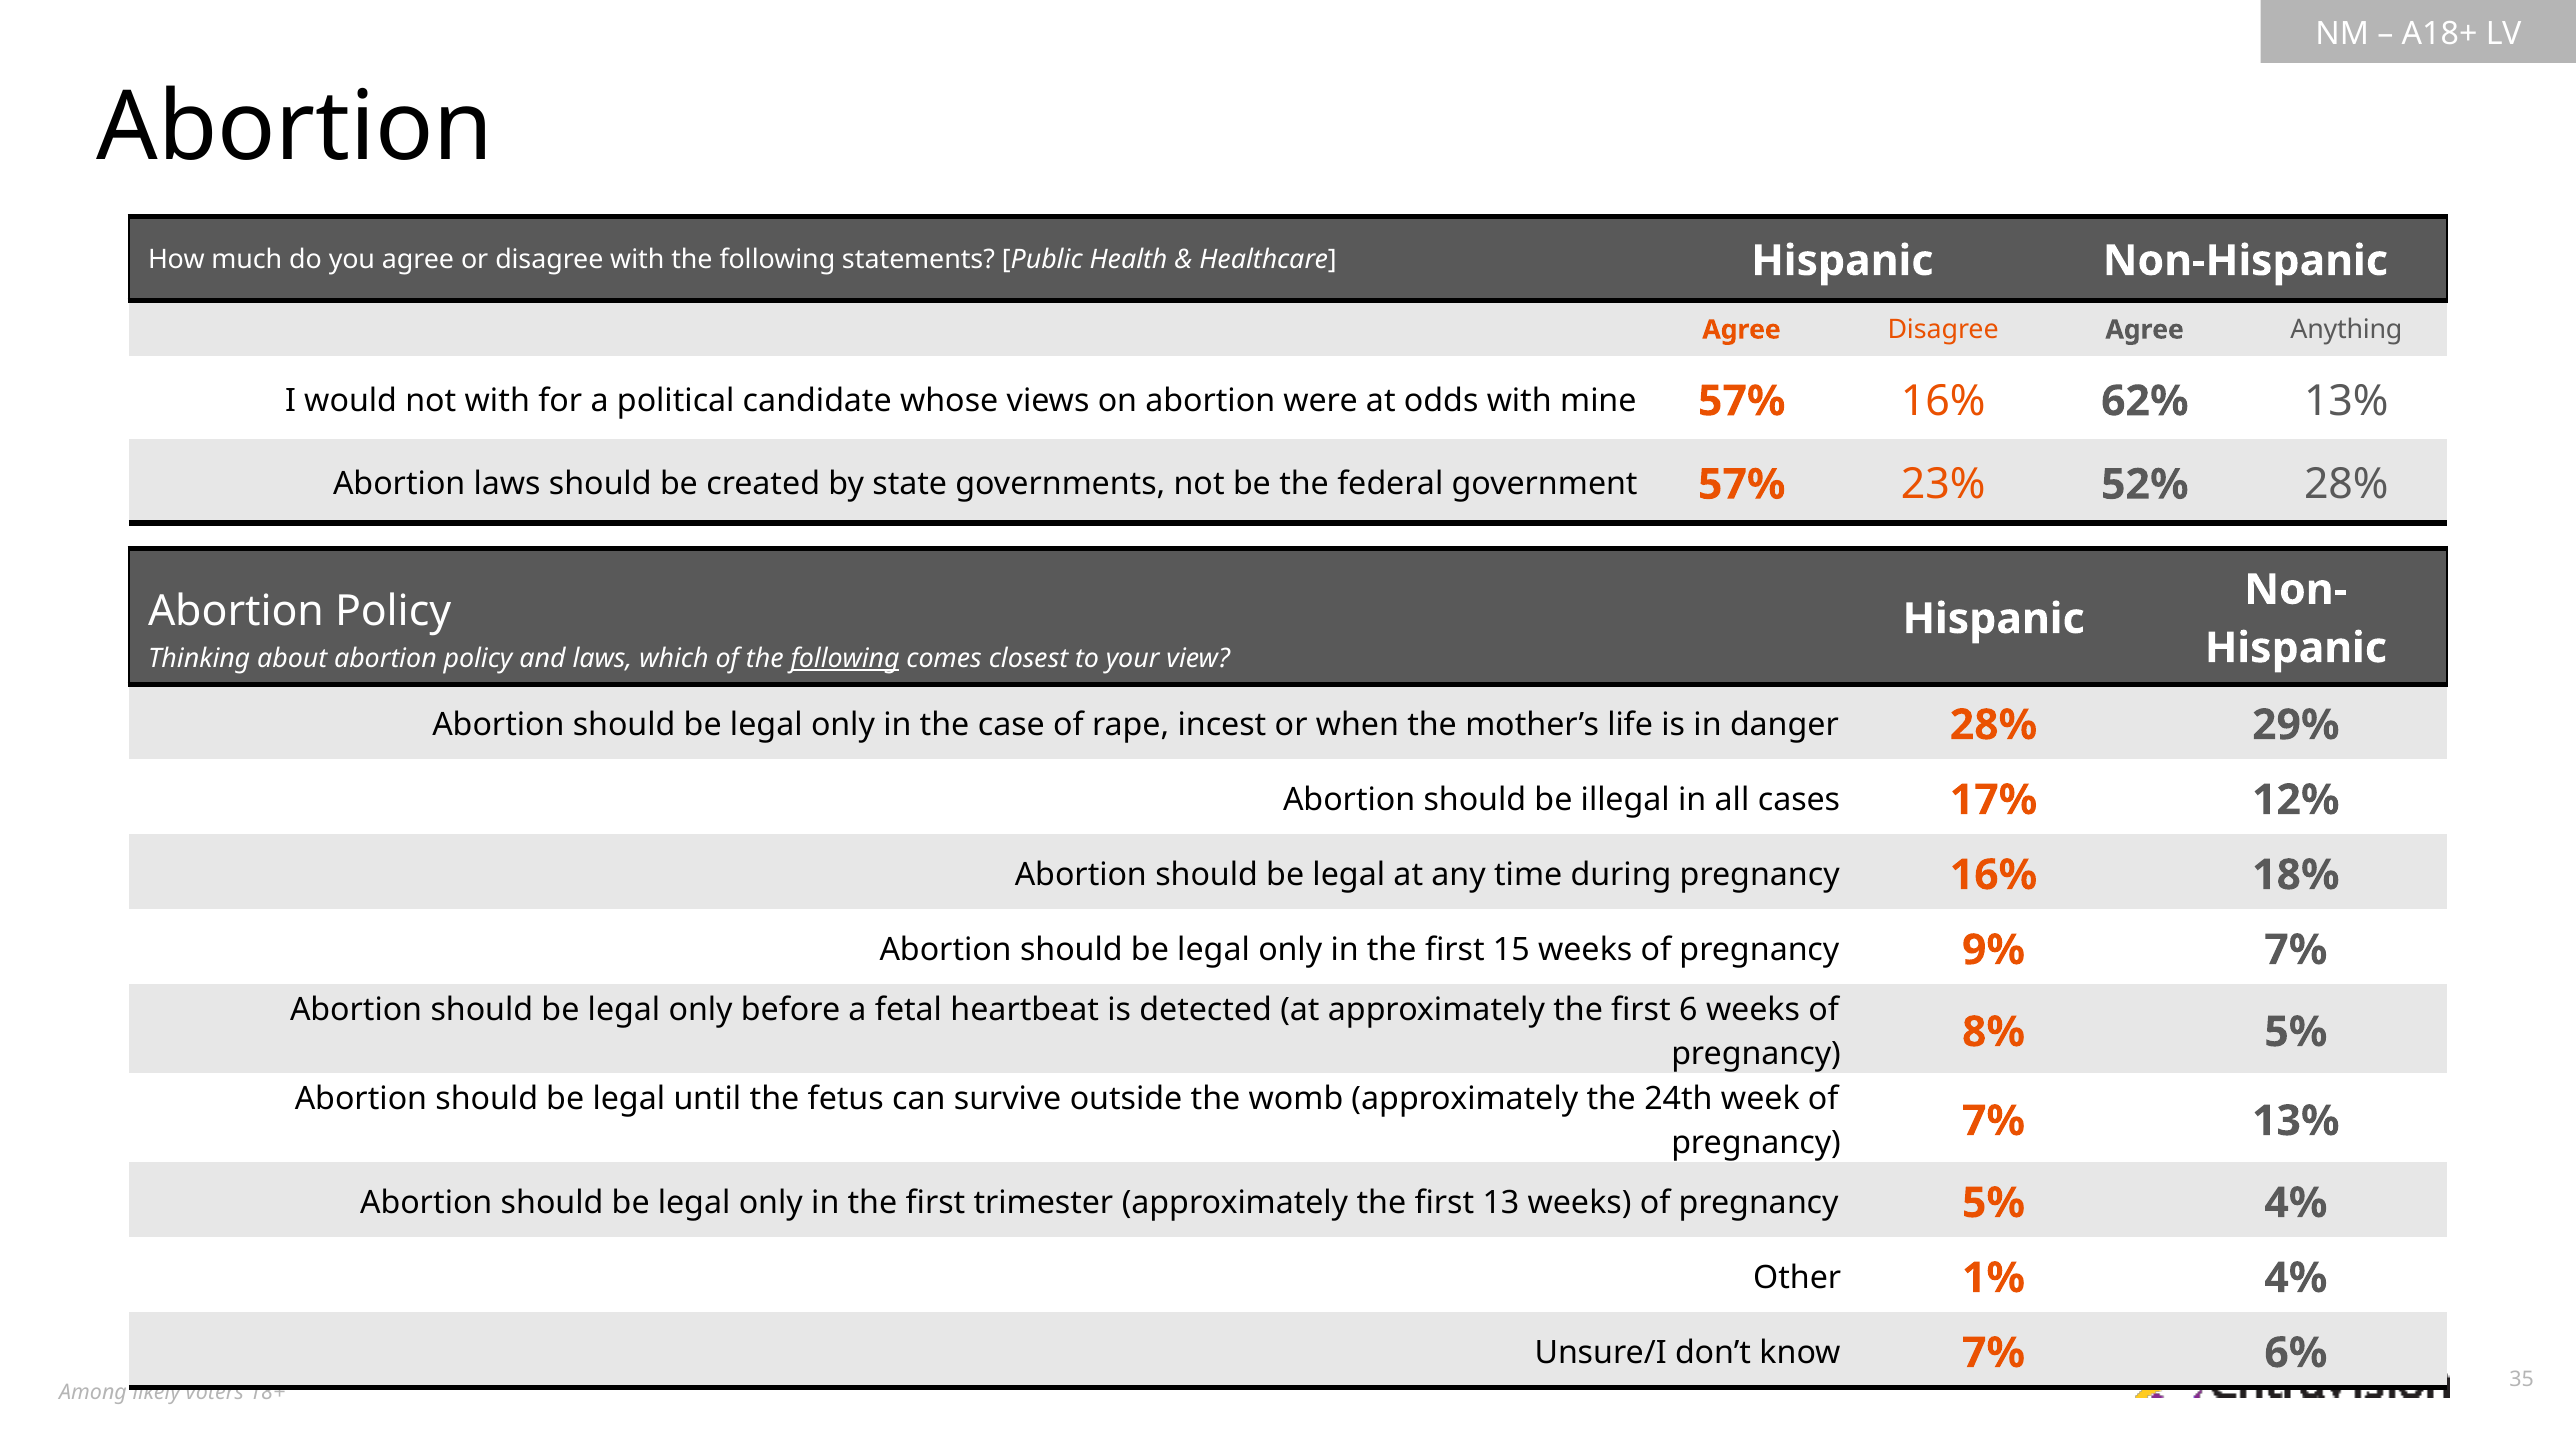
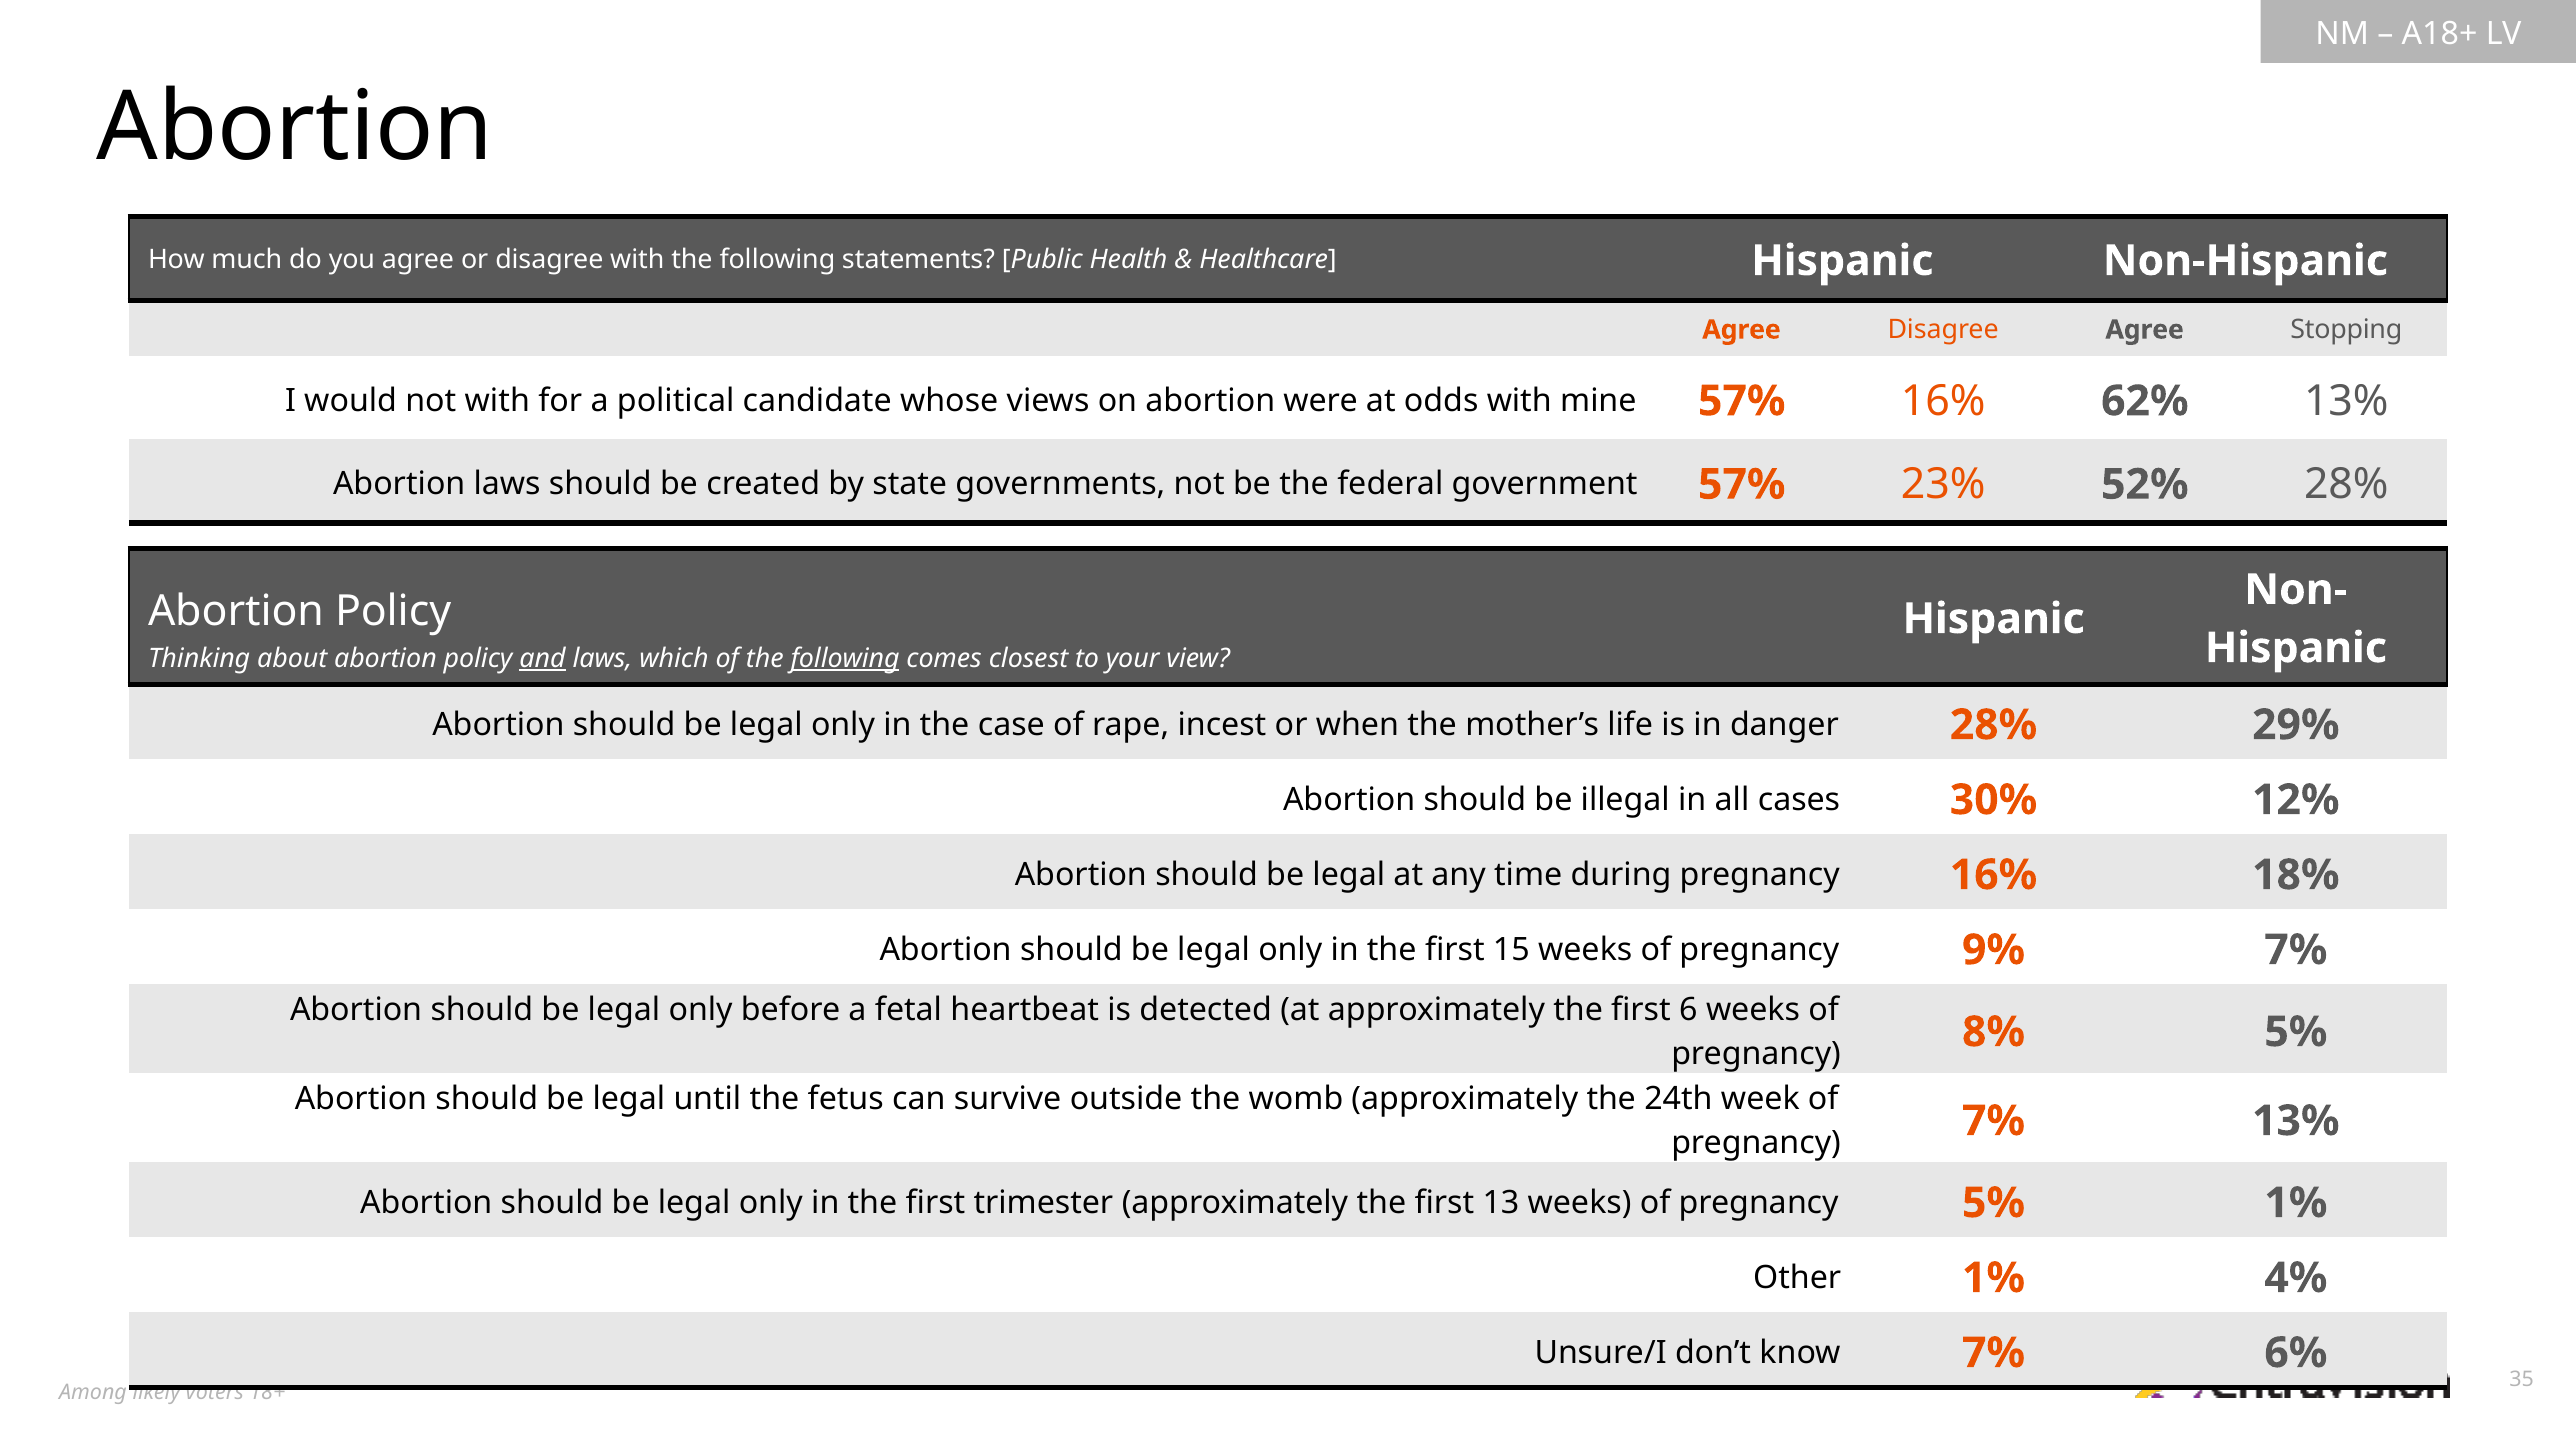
Anything: Anything -> Stopping
and underline: none -> present
17%: 17% -> 30%
5% 4%: 4% -> 1%
